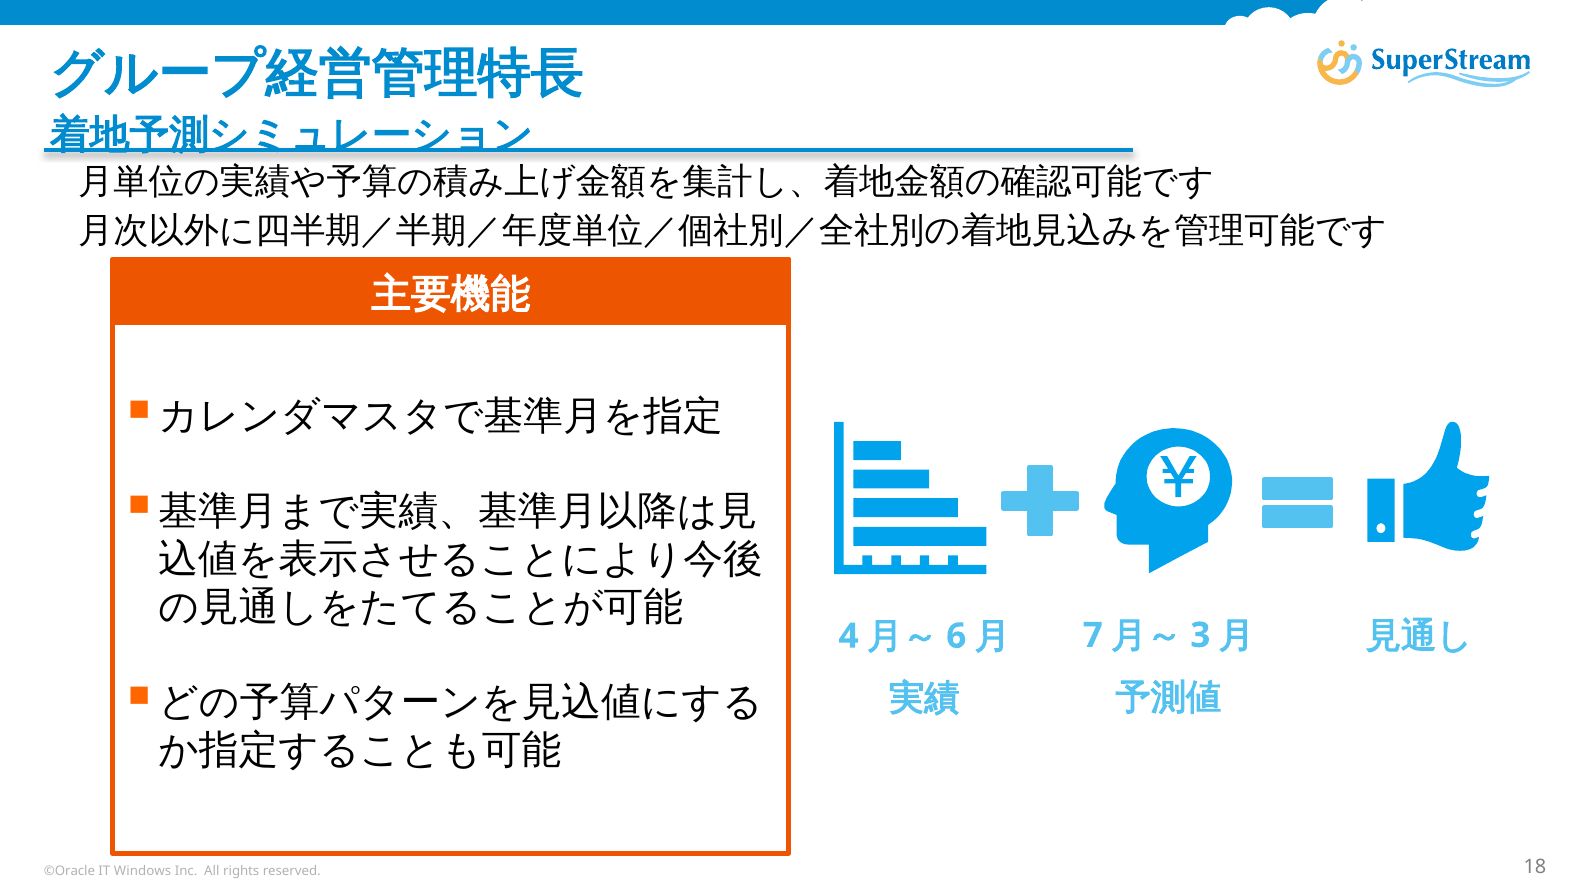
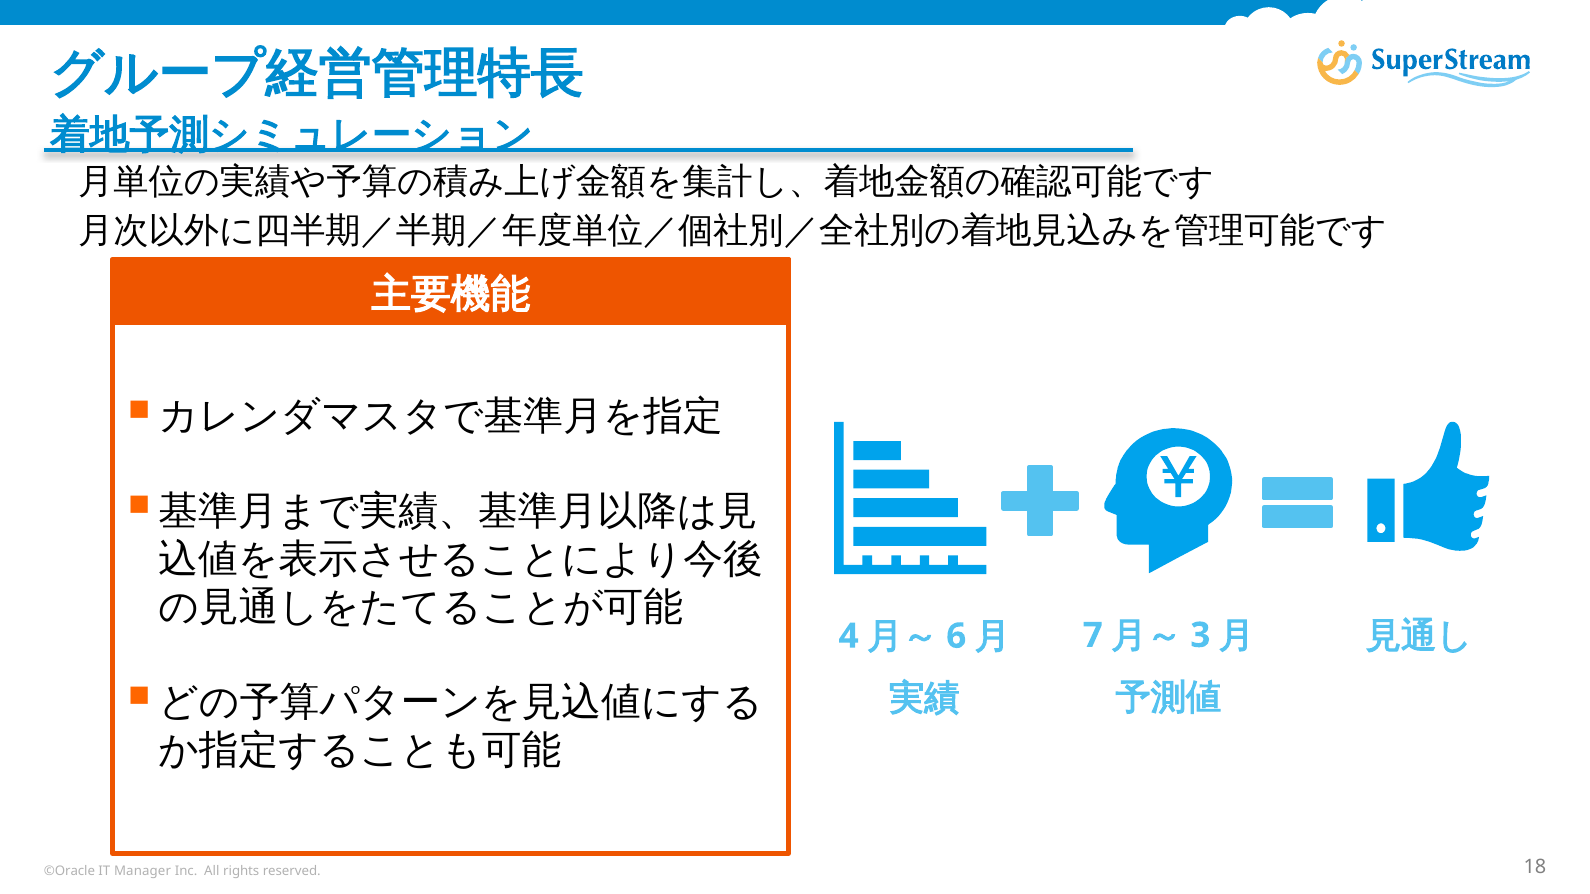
Windows: Windows -> Manager
